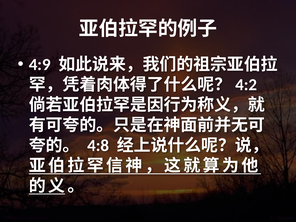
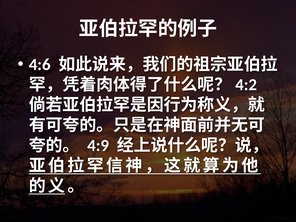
4:9: 4:9 -> 4:6
4:8: 4:8 -> 4:9
